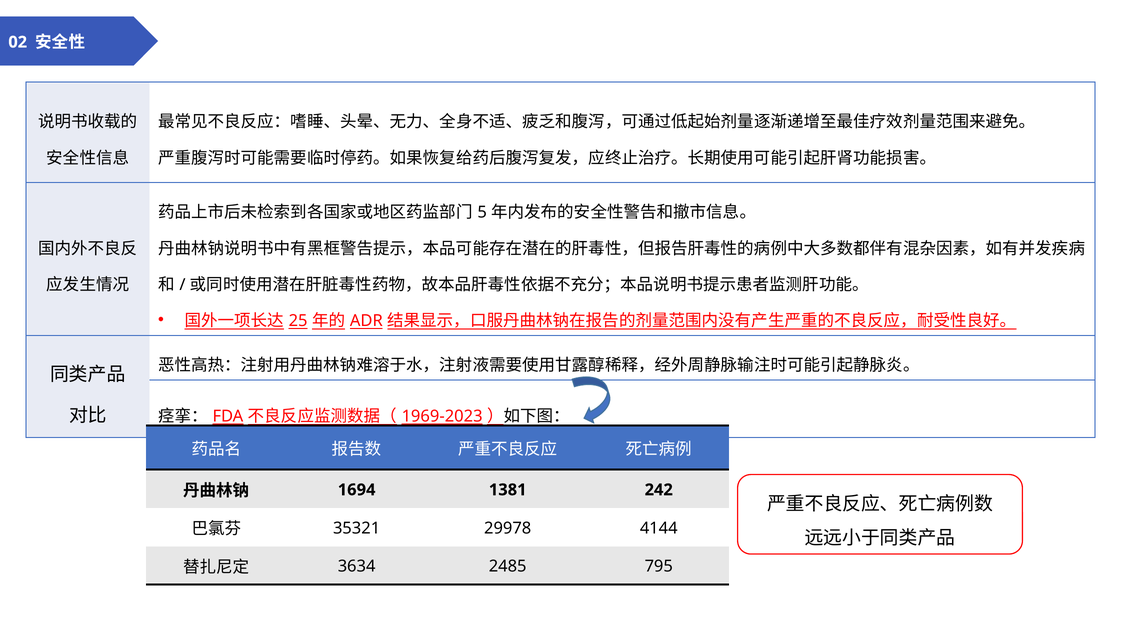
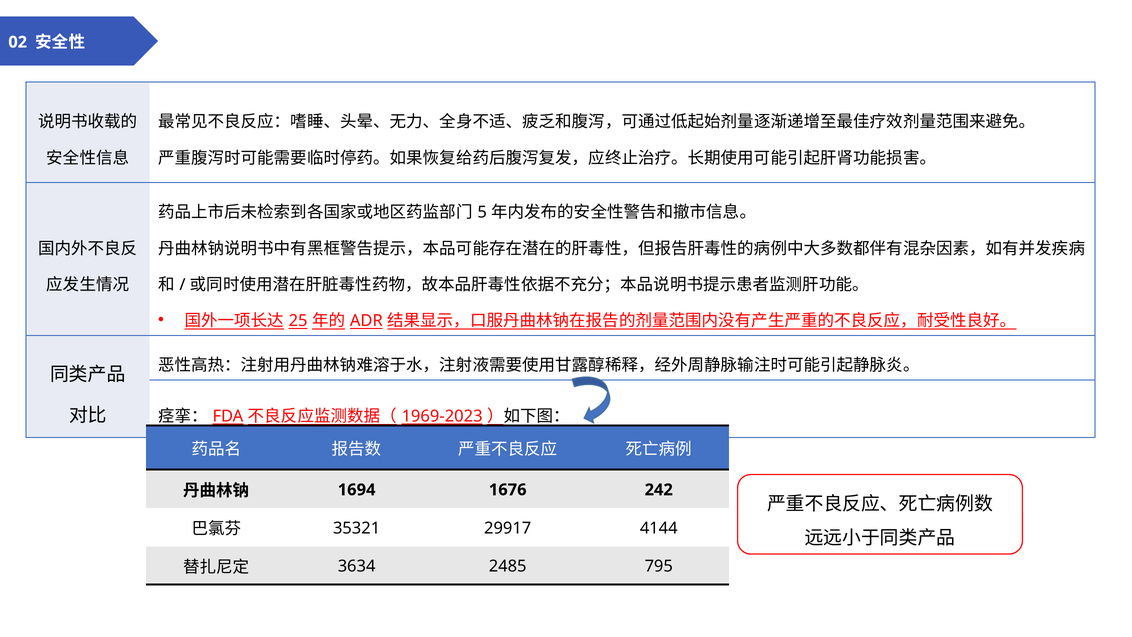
1381: 1381 -> 1676
29978: 29978 -> 29917
